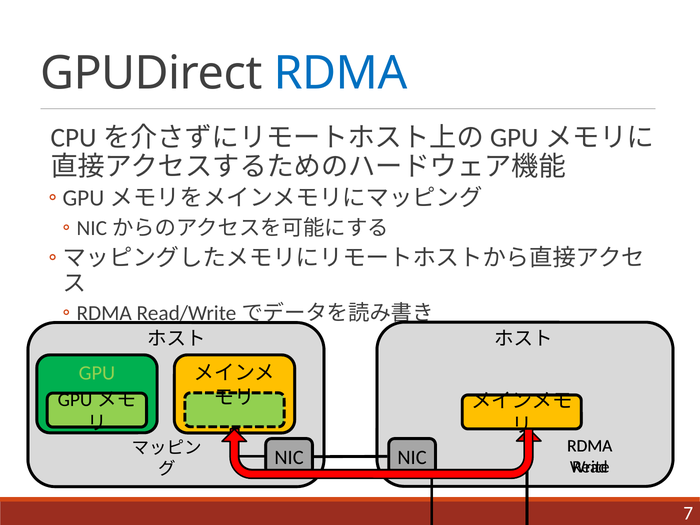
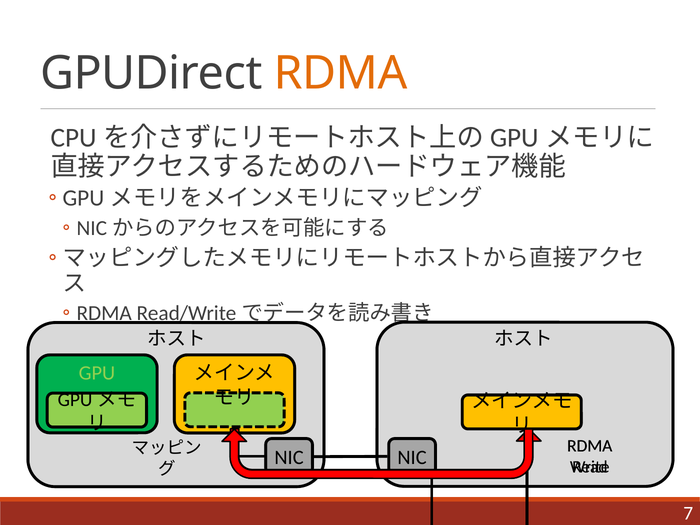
RDMA at (341, 73) colour: blue -> orange
